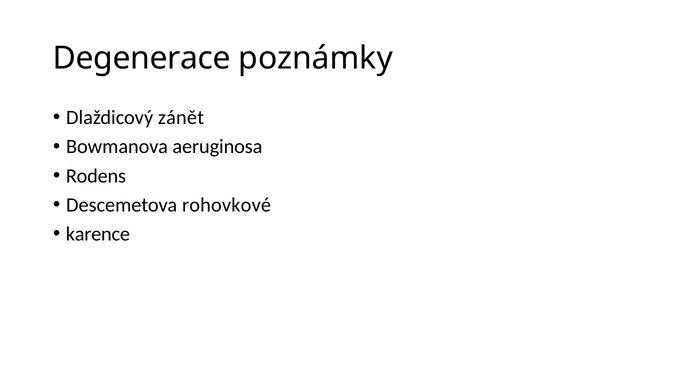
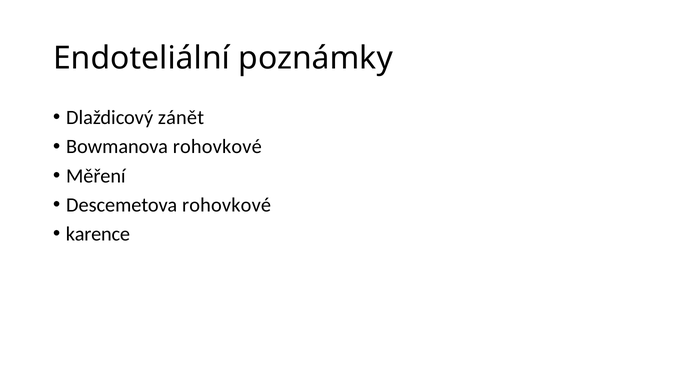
Degenerace: Degenerace -> Endoteliální
Bowmanova aeruginosa: aeruginosa -> rohovkové
Rodens: Rodens -> Měření
